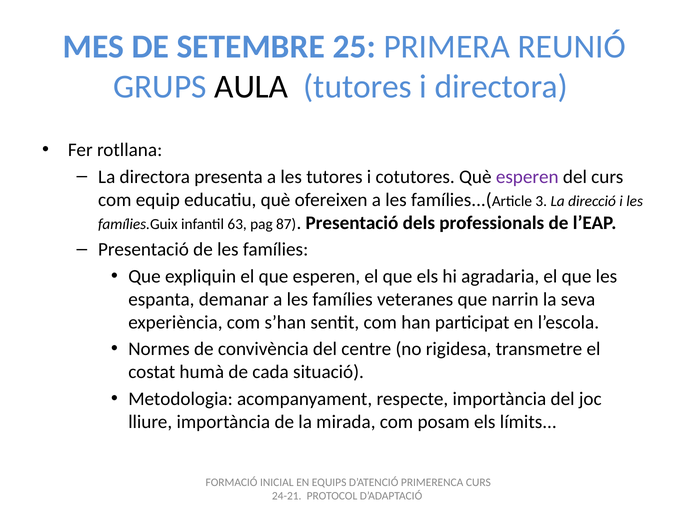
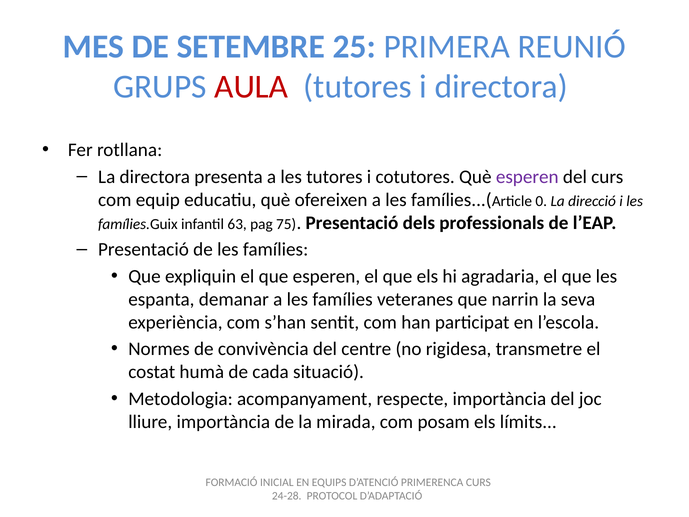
AULA colour: black -> red
3: 3 -> 0
87: 87 -> 75
24-21: 24-21 -> 24-28
